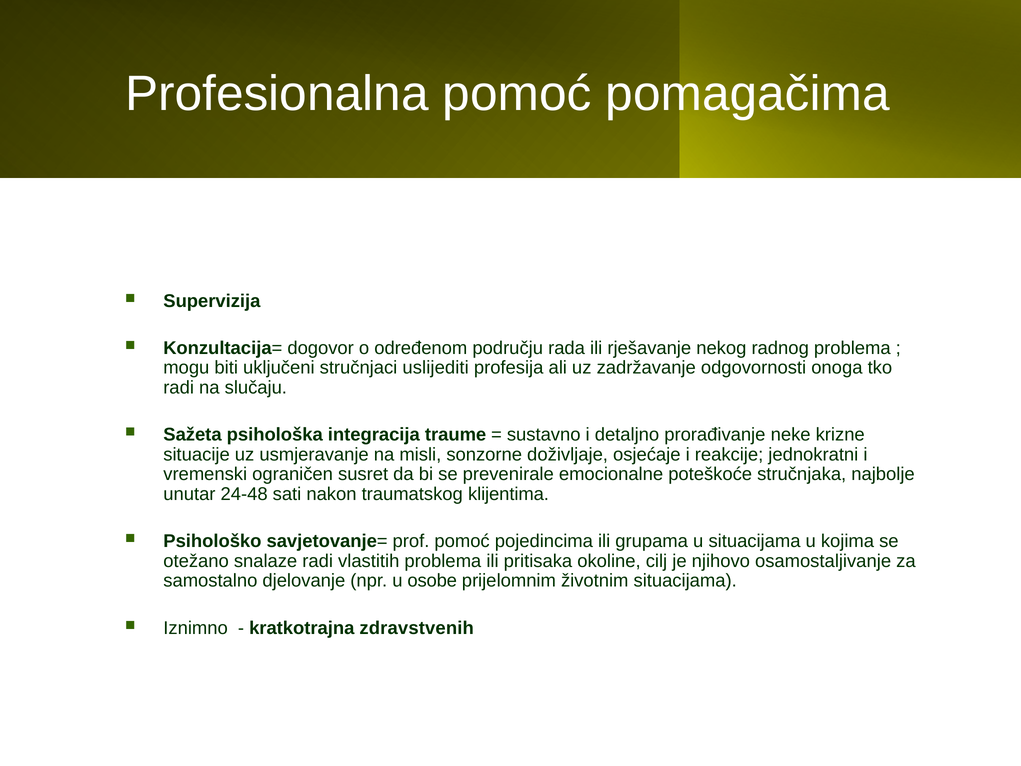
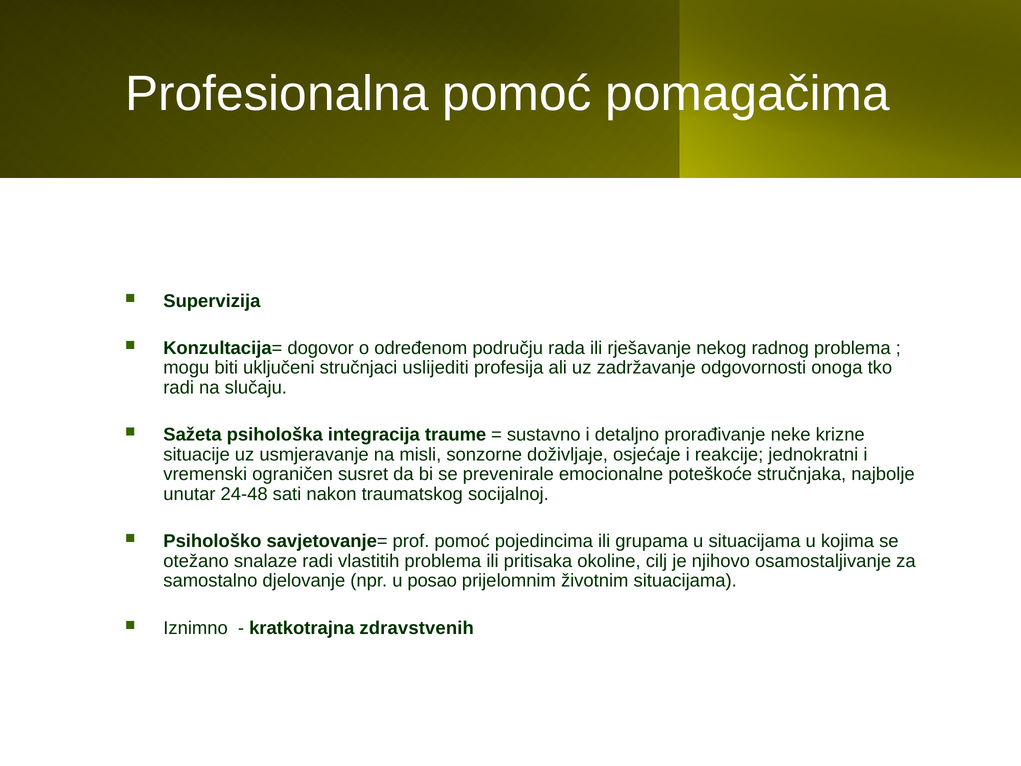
klijentima: klijentima -> socijalnoj
osobe: osobe -> posao
